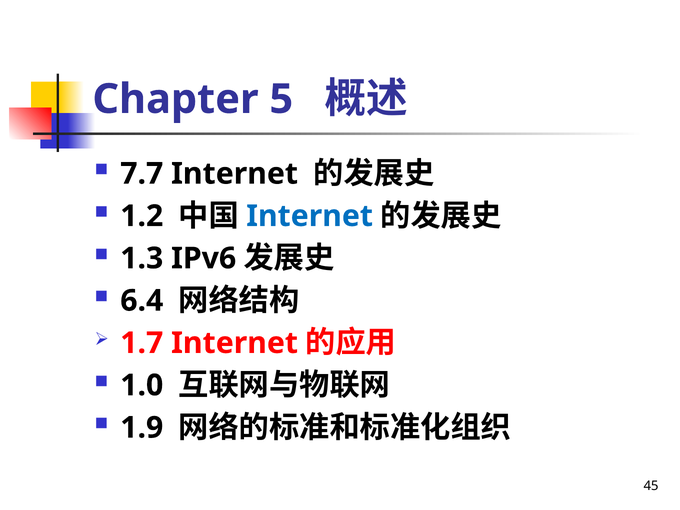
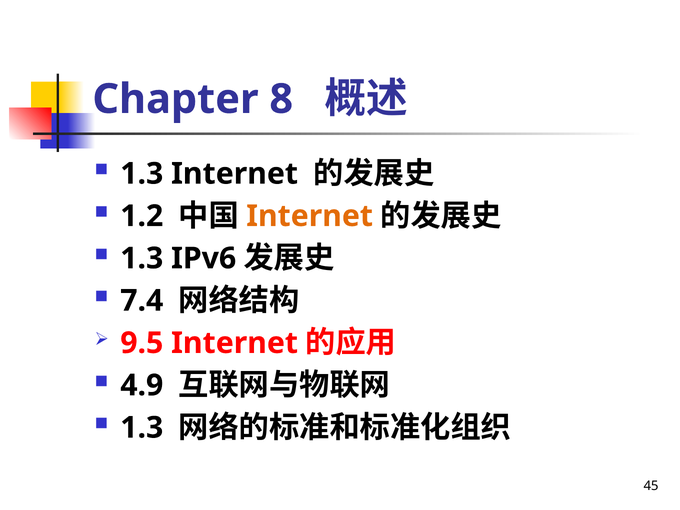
5: 5 -> 8
7.7 at (142, 174): 7.7 -> 1.3
Internet at (310, 216) colour: blue -> orange
6.4: 6.4 -> 7.4
1.7: 1.7 -> 9.5
1.0: 1.0 -> 4.9
1.9 at (142, 428): 1.9 -> 1.3
